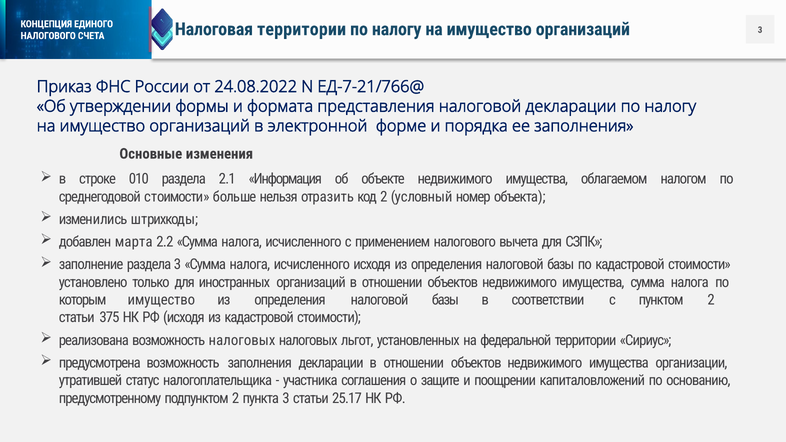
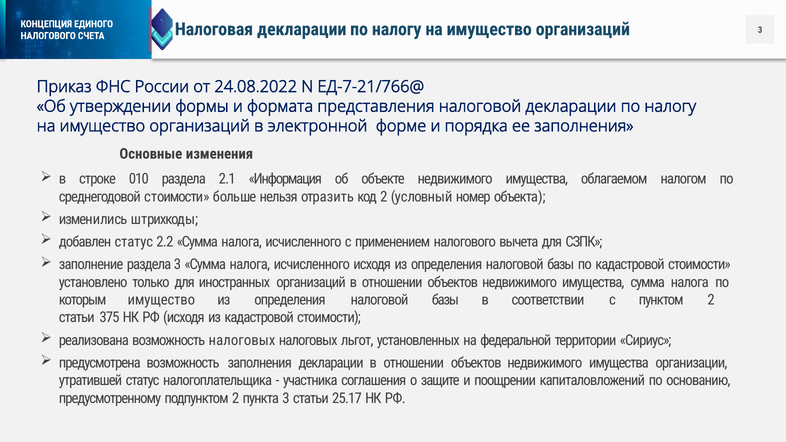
Налоговая территории: территории -> декларации
добавлен марта: марта -> статус
